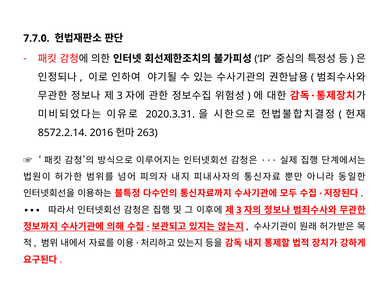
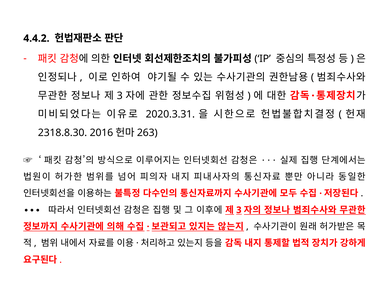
7.7.0: 7.7.0 -> 4.4.2
8572.2.14: 8572.2.14 -> 2318.8.30
